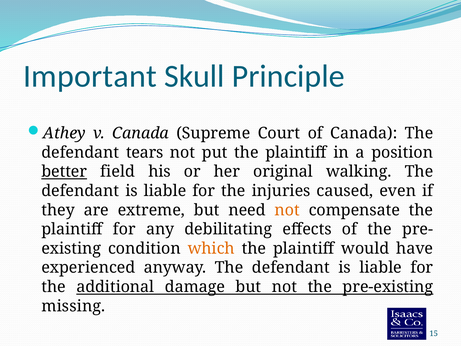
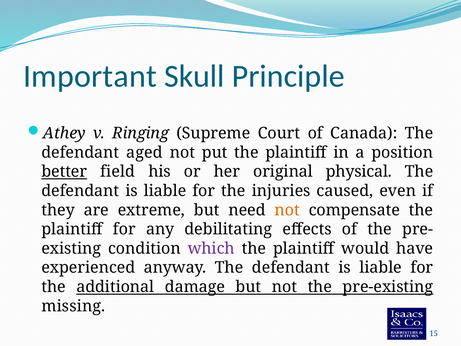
v Canada: Canada -> Ringing
tears: tears -> aged
walking: walking -> physical
which colour: orange -> purple
